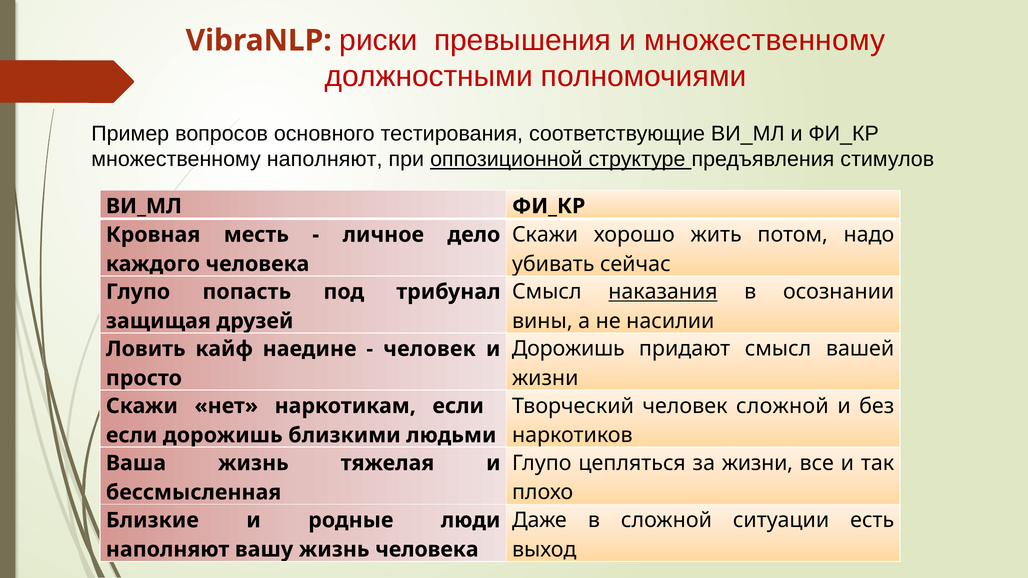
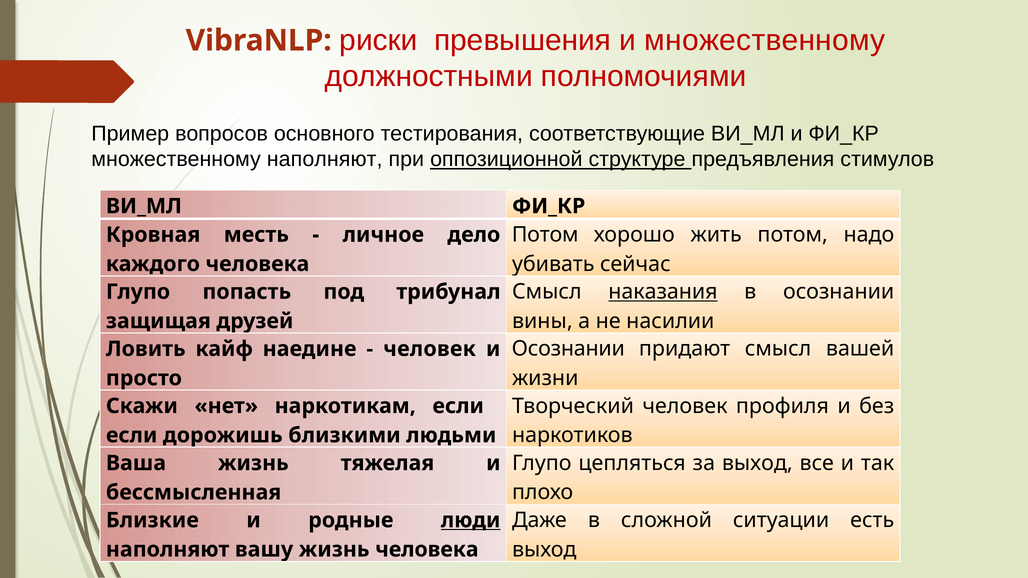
Скажи at (545, 235): Скажи -> Потом
Дорожишь at (568, 349): Дорожишь -> Осознании
человек сложной: сложной -> профиля
за жизни: жизни -> выход
люди underline: none -> present
